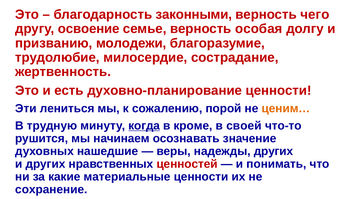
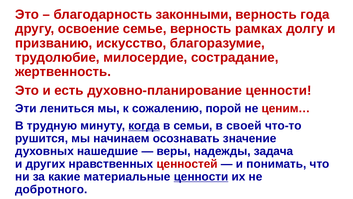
чего: чего -> года
особая: особая -> рамках
молодежи: молодежи -> искусство
ценим… colour: orange -> red
кроме: кроме -> семьи
надежды других: других -> задача
ценности at (201, 176) underline: none -> present
сохранение: сохранение -> добротного
